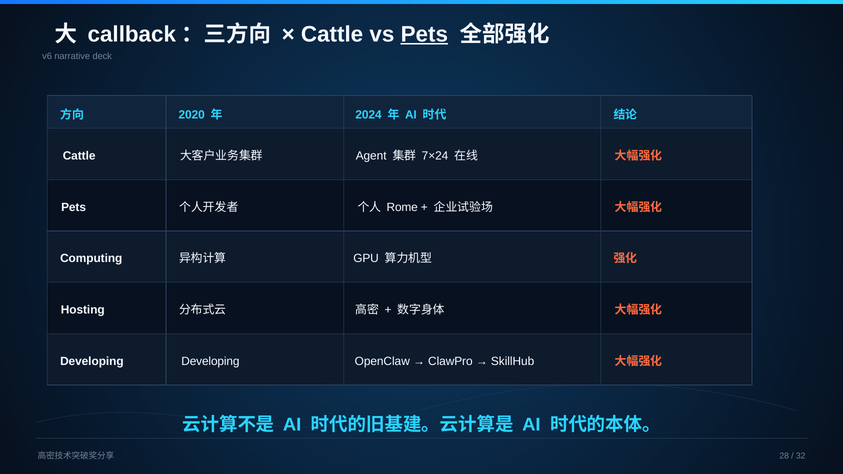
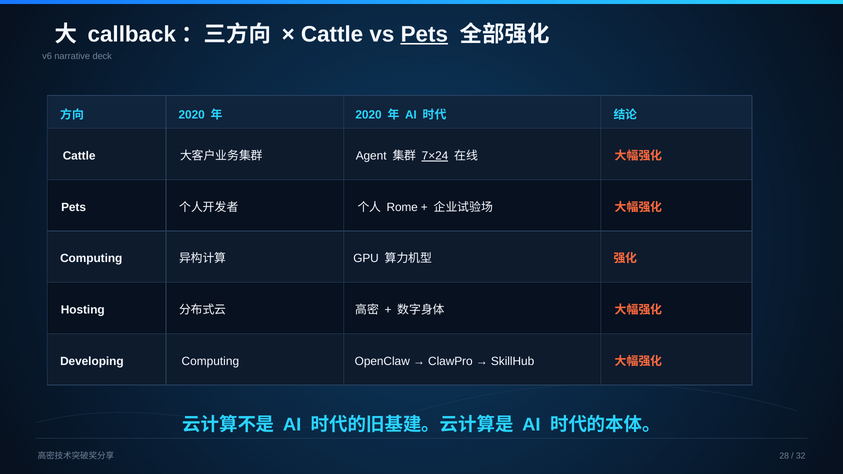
2024 at (369, 115): 2024 -> 2020
7×24 underline: none -> present
Developing Developing: Developing -> Computing
